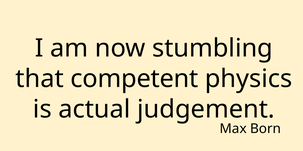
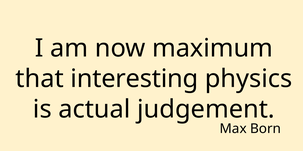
stumbling: stumbling -> maximum
competent: competent -> interesting
